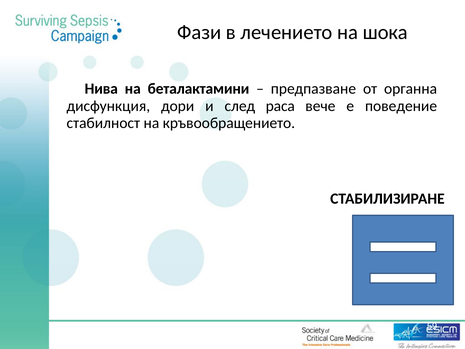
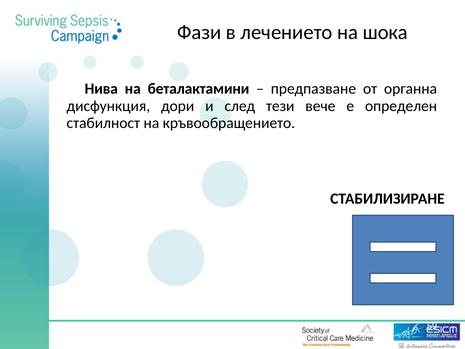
раса: раса -> тези
поведение: поведение -> определен
